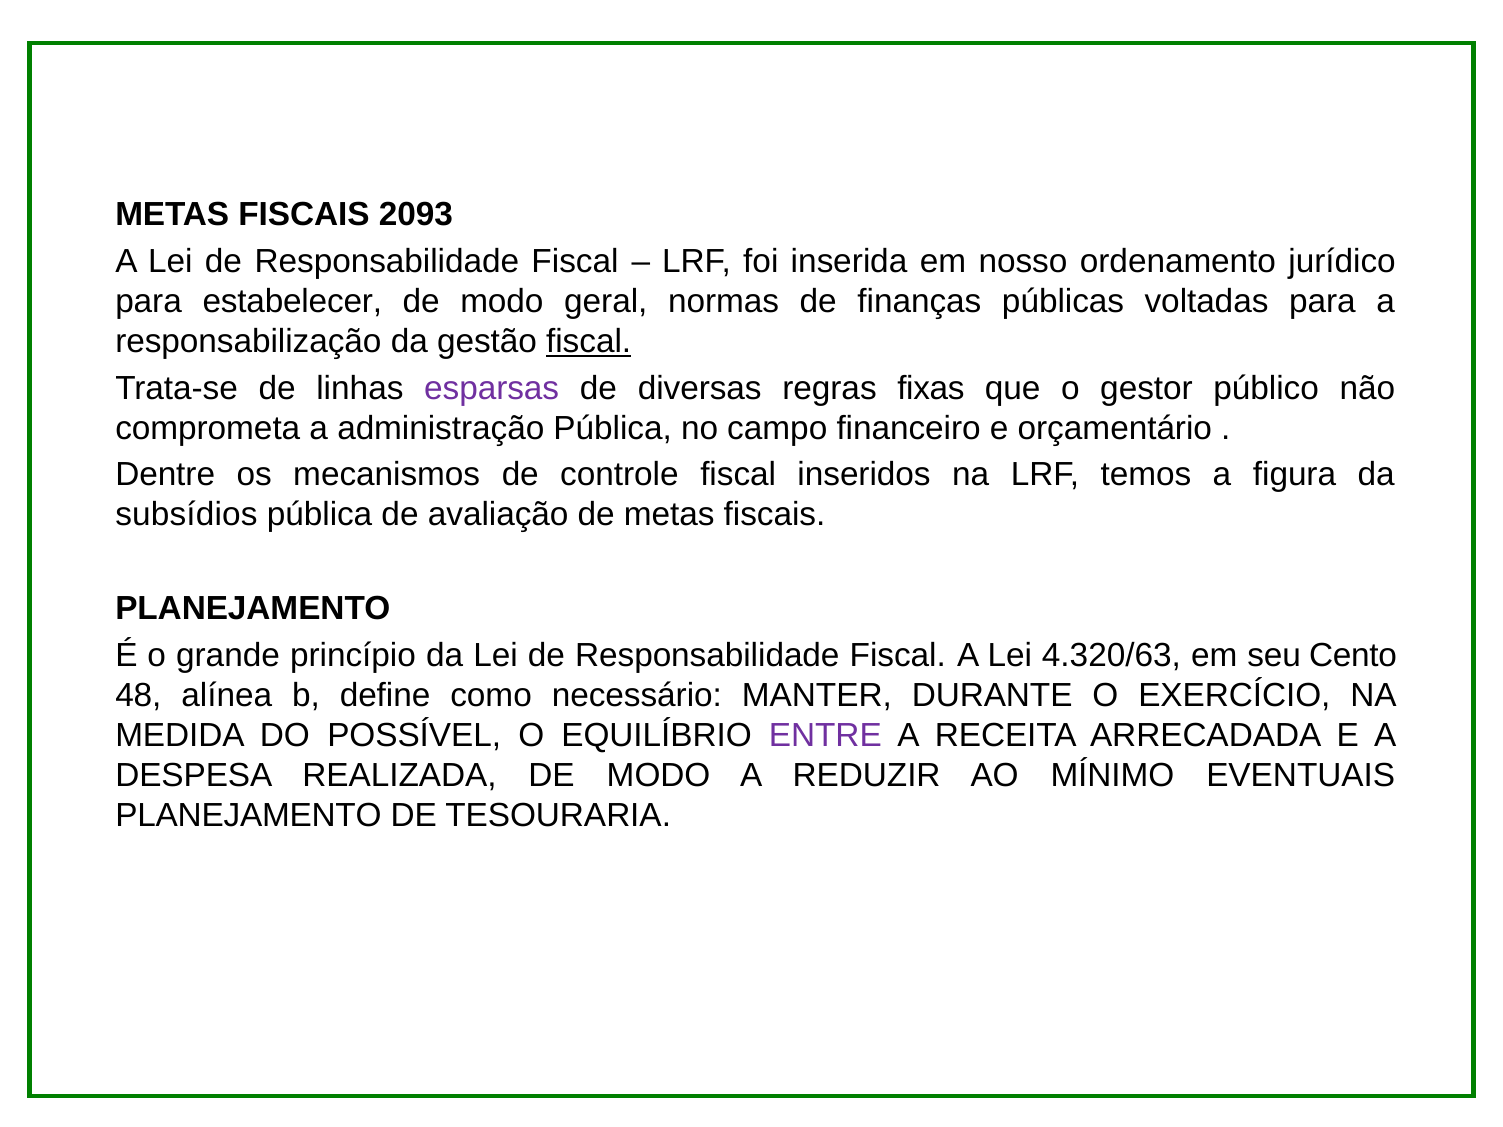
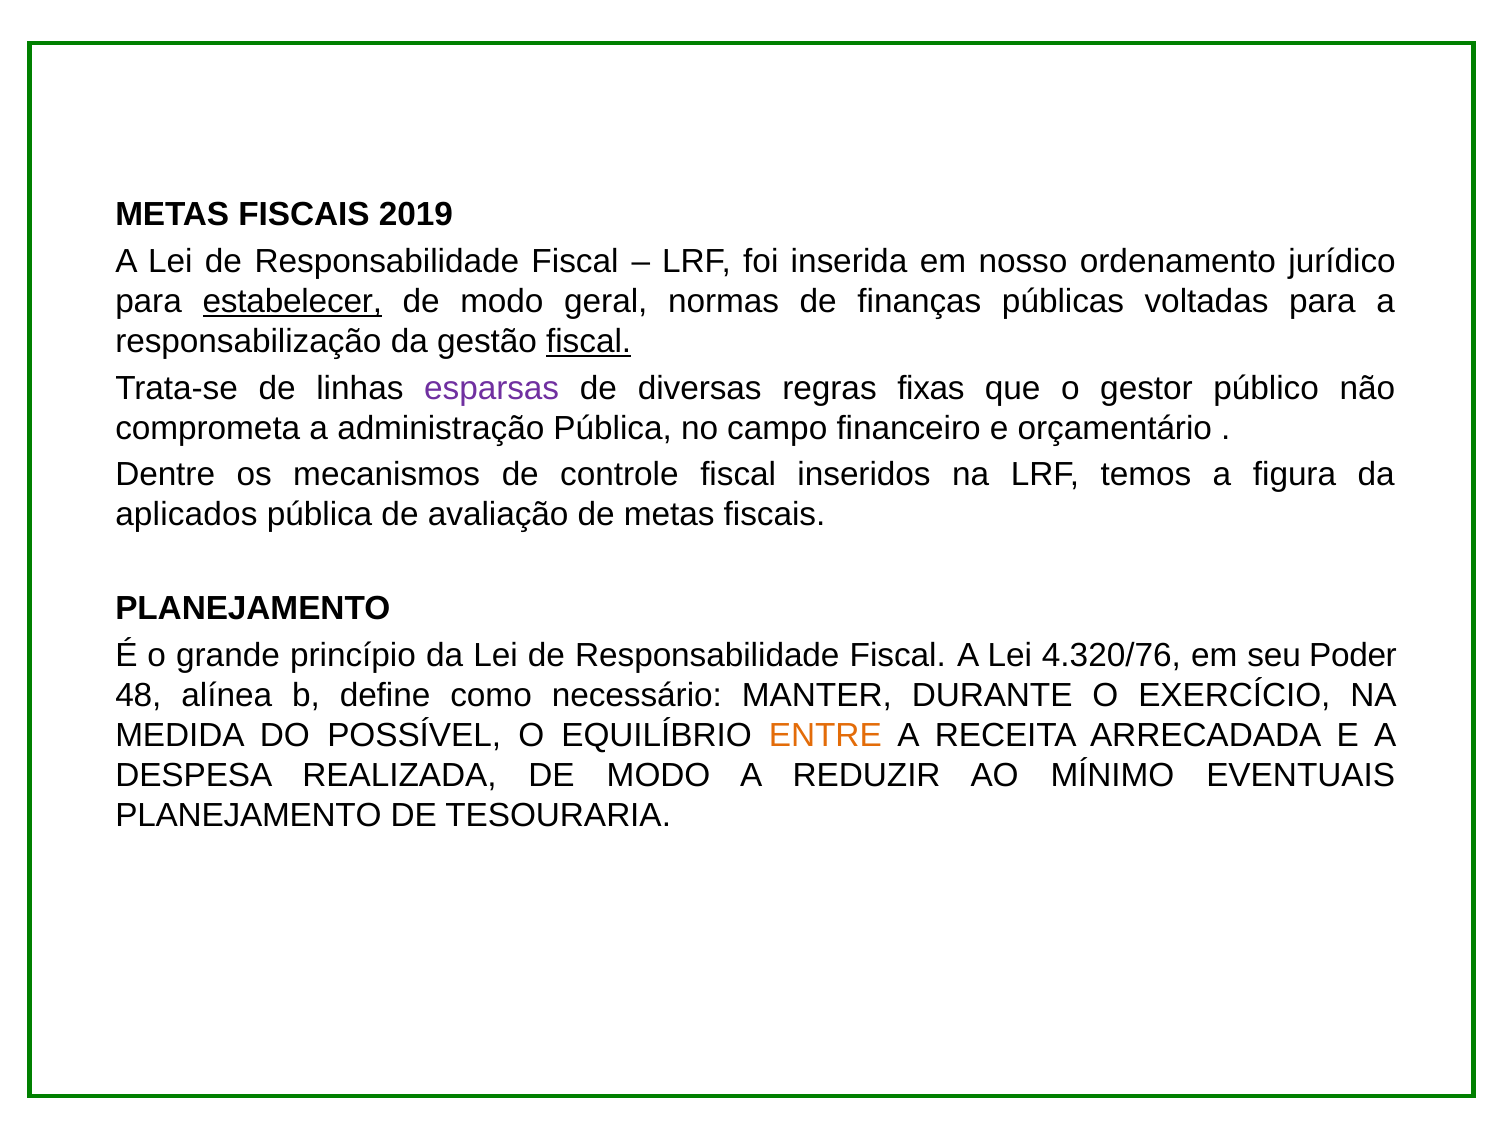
2093: 2093 -> 2019
estabelecer underline: none -> present
subsídios: subsídios -> aplicados
4.320/63: 4.320/63 -> 4.320/76
Cento: Cento -> Poder
ENTRE colour: purple -> orange
